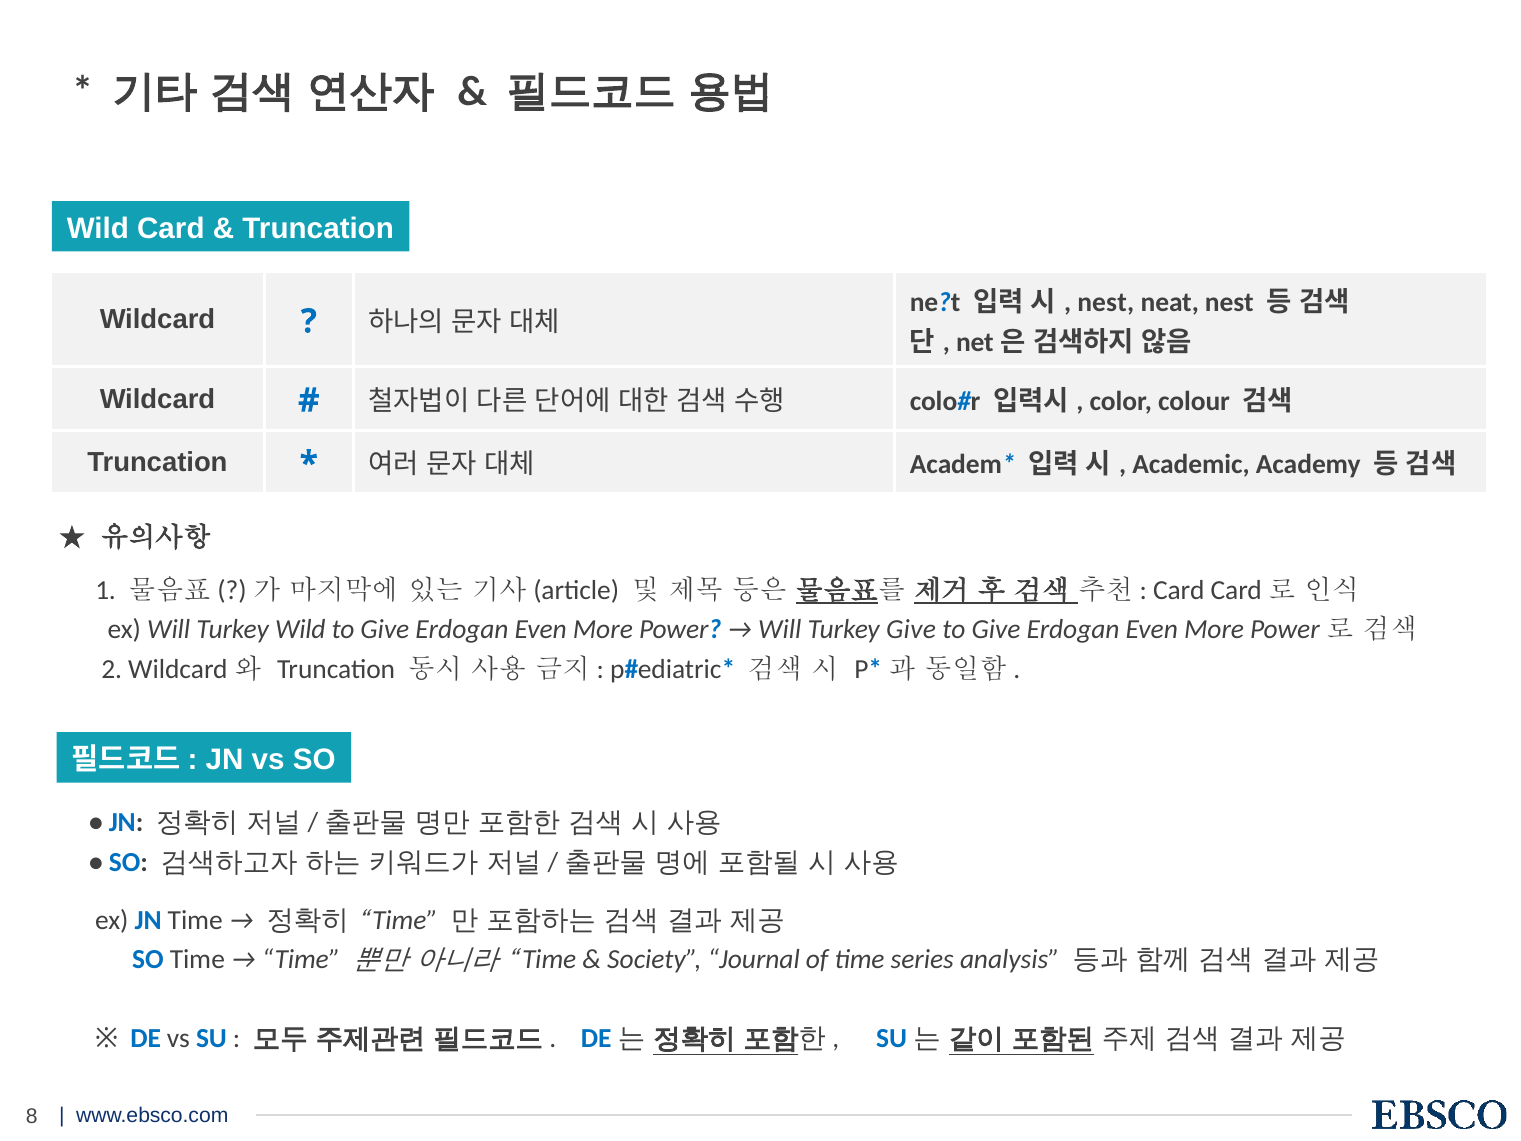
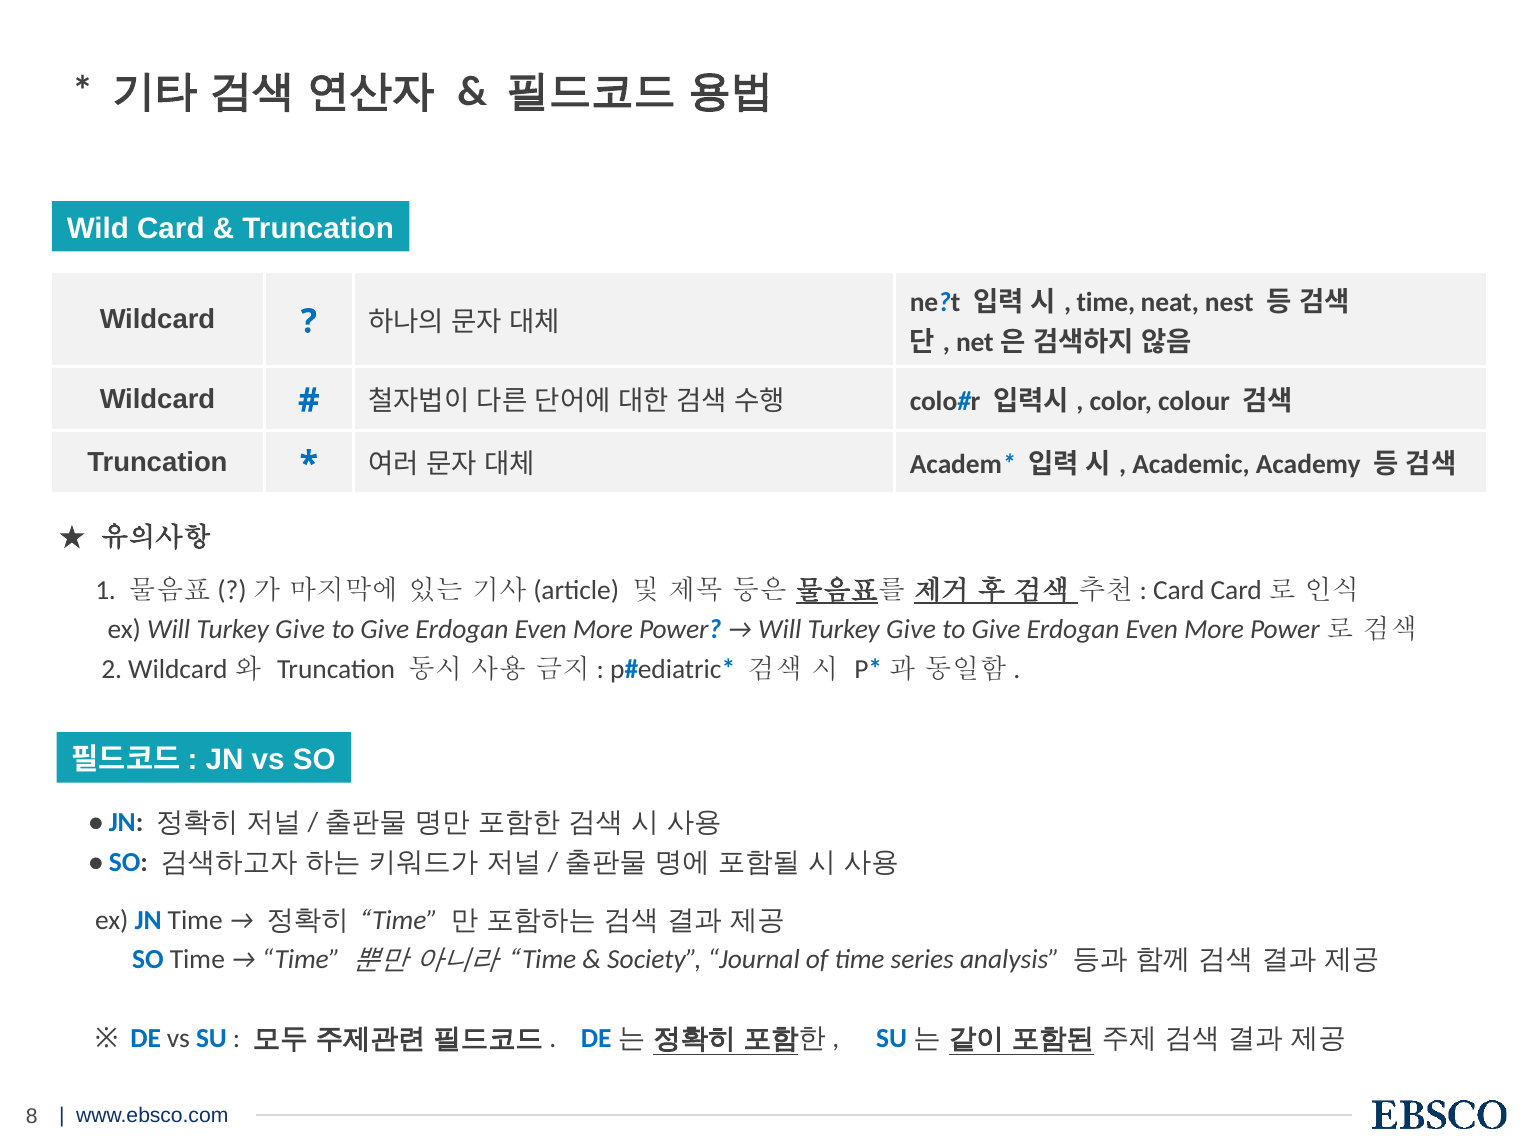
nest at (1106, 302): nest -> time
ex Will Turkey Wild: Wild -> Give
